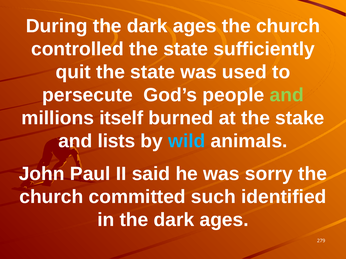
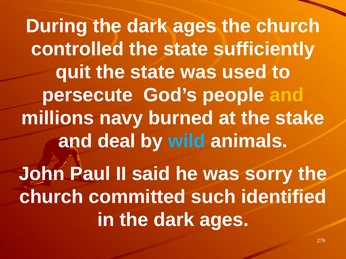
and at (287, 95) colour: light green -> yellow
itself: itself -> navy
lists: lists -> deal
